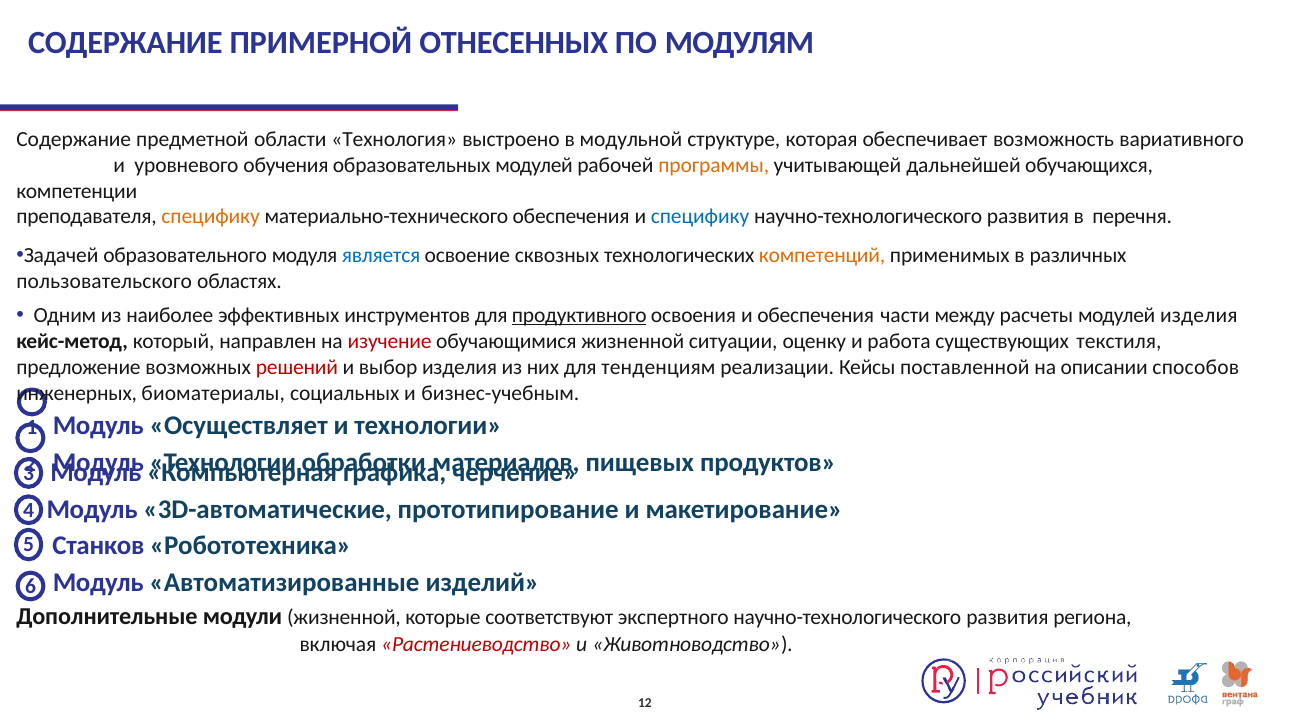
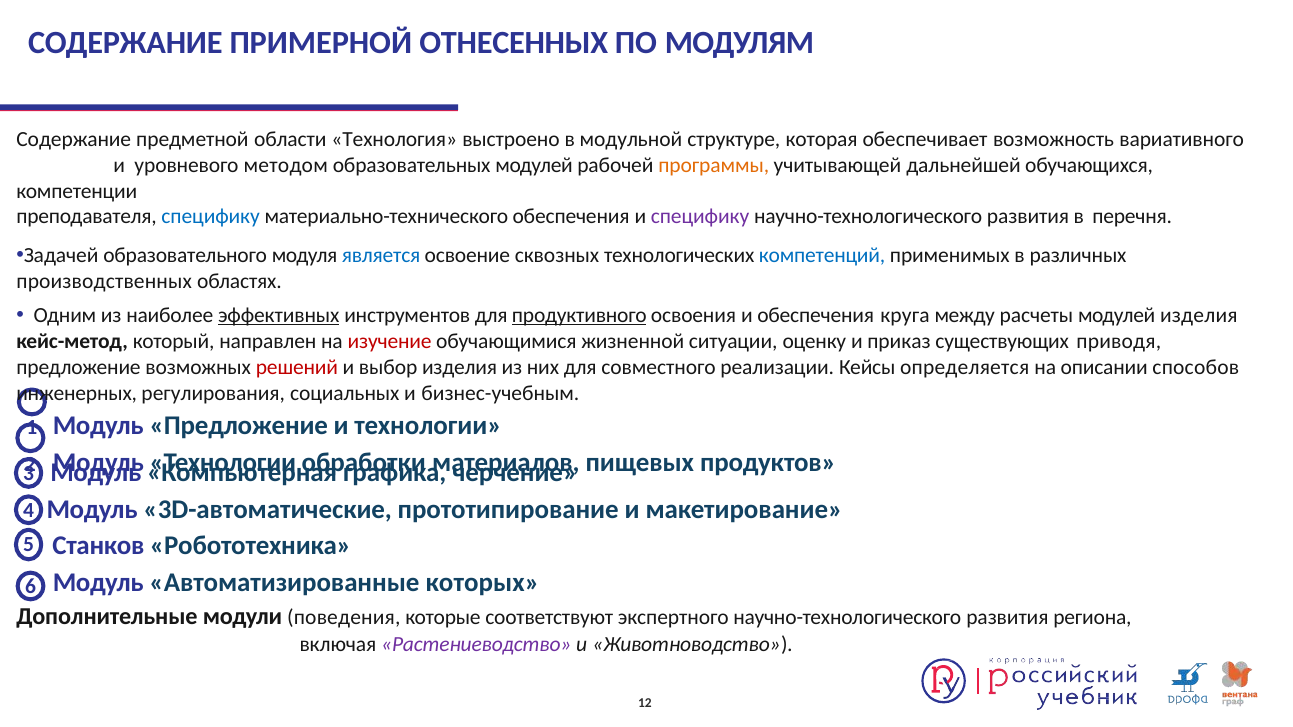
обучения: обучения -> методом
специфику at (211, 217) colour: orange -> blue
специфику at (700, 217) colour: blue -> purple
компетенций colour: orange -> blue
пользовательского: пользовательского -> производственных
эффективных underline: none -> present
части: части -> круга
работа: работа -> приказ
текстиля: текстиля -> приводя
тенденциям: тенденциям -> совместного
поставленной: поставленной -> определяется
биоматериалы: биоматериалы -> регулирования
Модуль Осуществляет: Осуществляет -> Предложение
изделий: изделий -> которых
модули жизненной: жизненной -> поведения
Растениеводство colour: red -> purple
